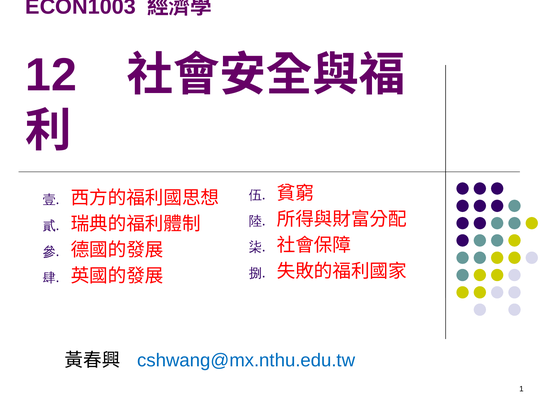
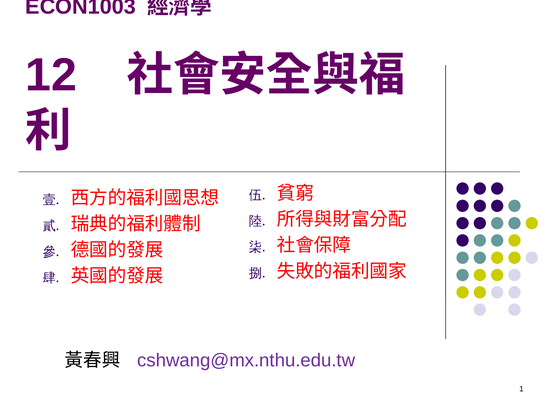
cshwang@mx.nthu.edu.tw colour: blue -> purple
